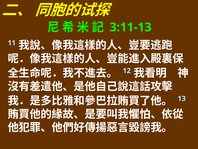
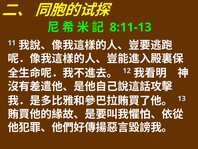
3:11-13: 3:11-13 -> 8:11-13
